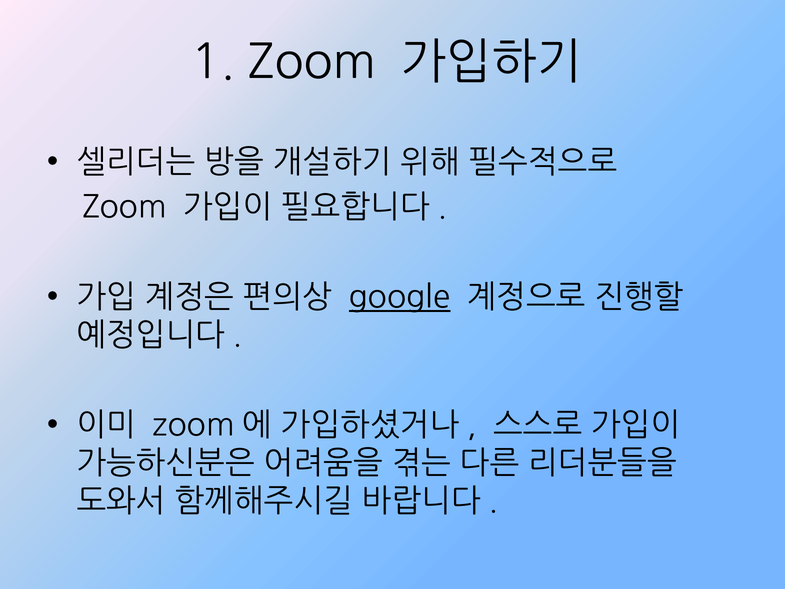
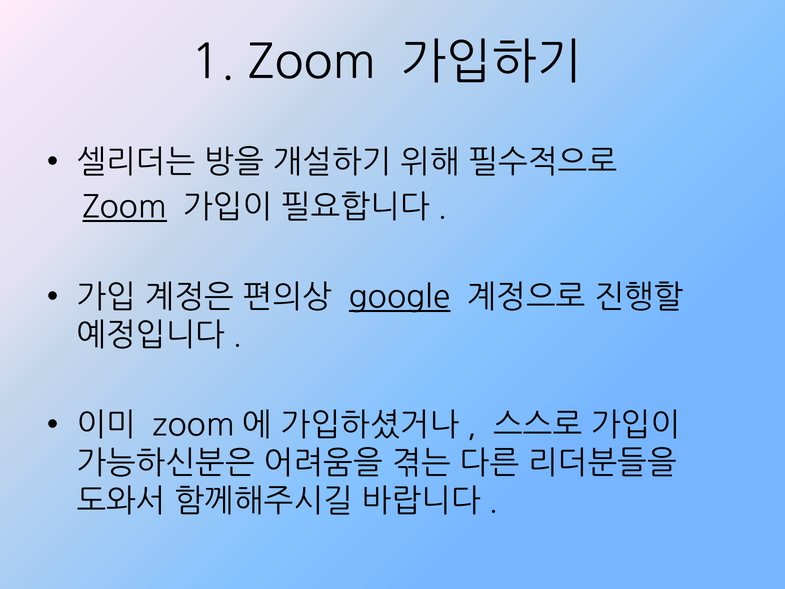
Zoom at (125, 207) underline: none -> present
